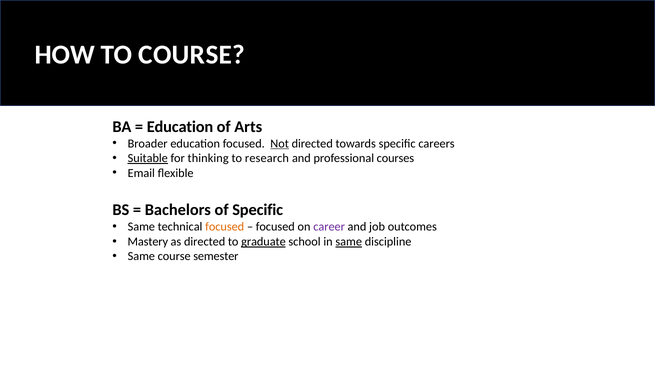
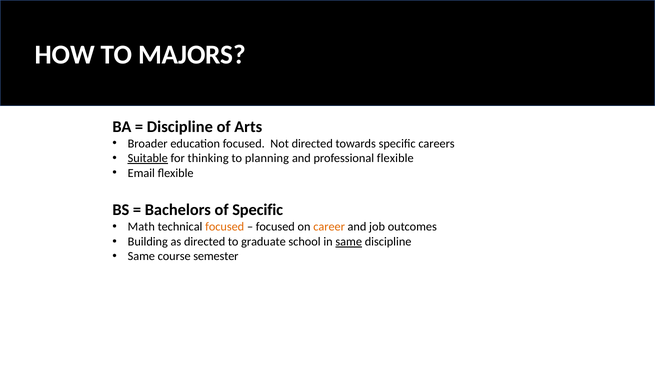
TO COURSE: COURSE -> MAJORS
Education at (180, 127): Education -> Discipline
Not underline: present -> none
research: research -> planning
professional courses: courses -> flexible
Same at (141, 227): Same -> Math
career colour: purple -> orange
Mastery: Mastery -> Building
graduate underline: present -> none
